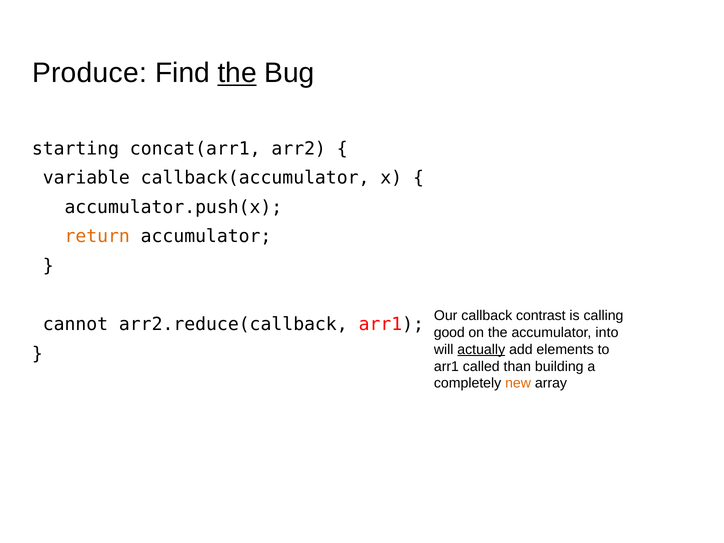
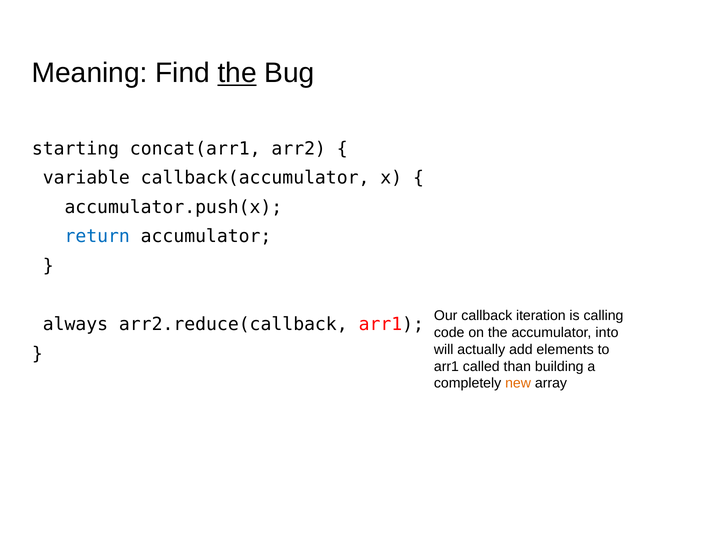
Produce: Produce -> Meaning
return colour: orange -> blue
contrast: contrast -> iteration
cannot: cannot -> always
good: good -> code
actually underline: present -> none
